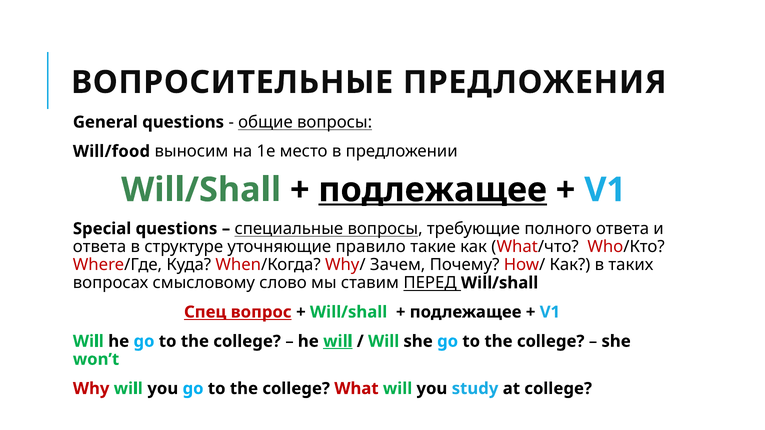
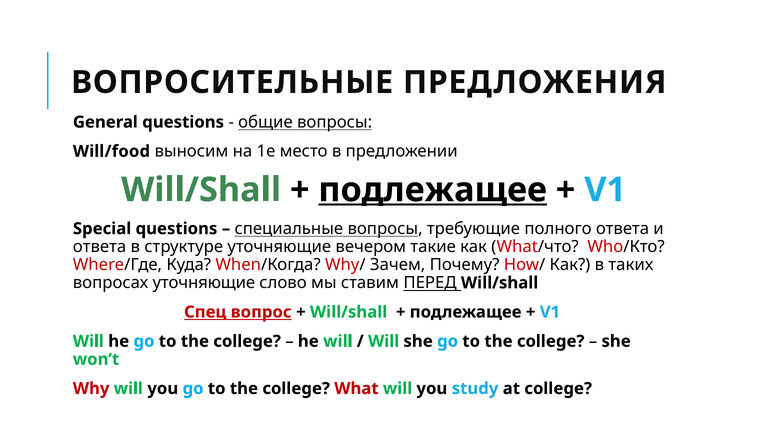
правило: правило -> вечером
вопросах смысловому: смысловому -> уточняющие
will at (338, 342) underline: present -> none
